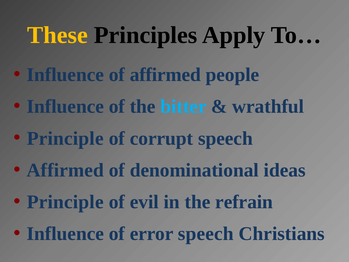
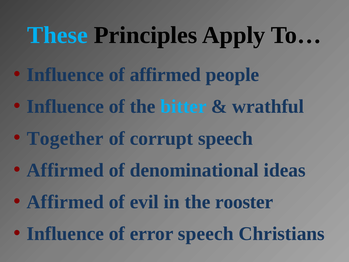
These colour: yellow -> light blue
Principle at (65, 138): Principle -> Together
Principle at (65, 202): Principle -> Affirmed
refrain: refrain -> rooster
